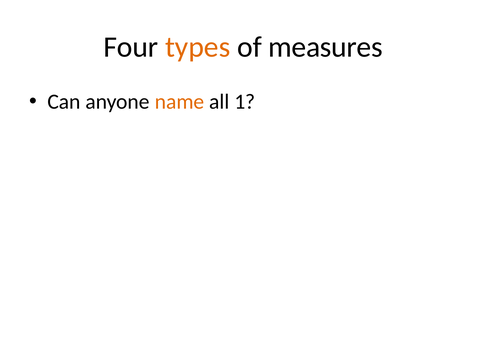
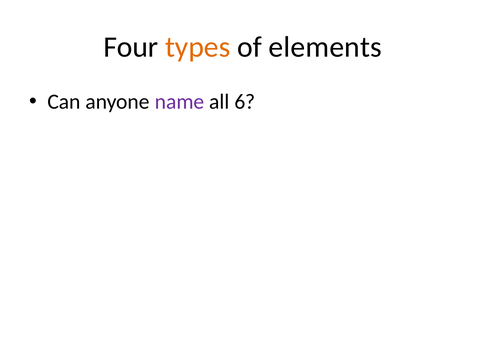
measures: measures -> elements
name colour: orange -> purple
1: 1 -> 6
